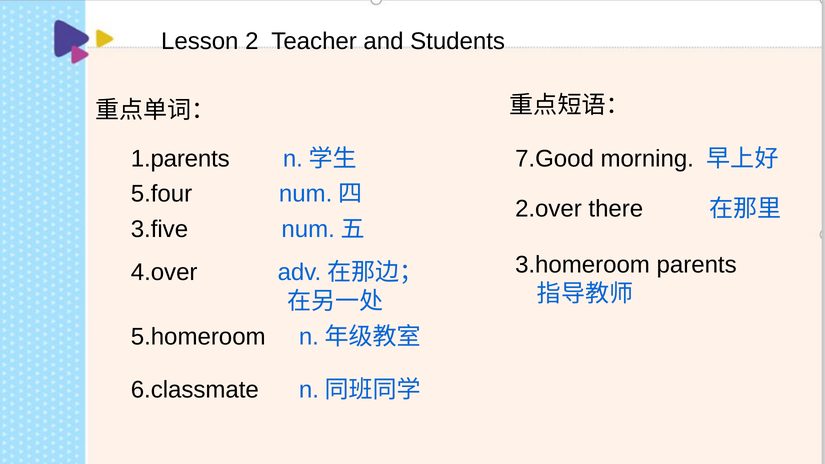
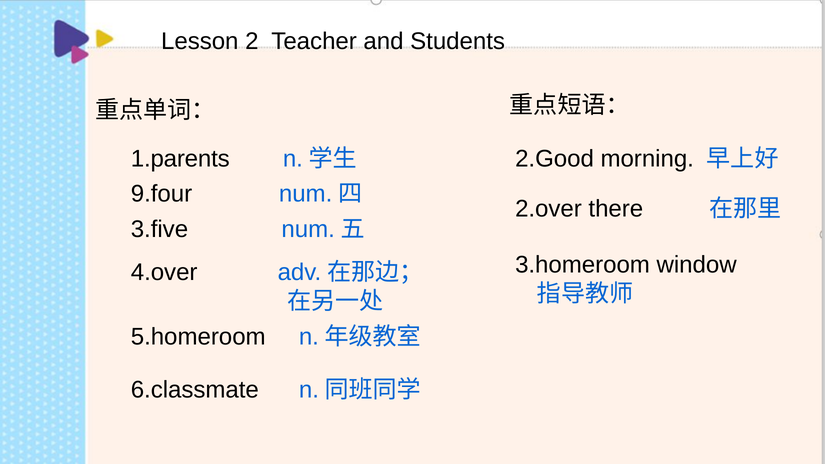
7.Good: 7.Good -> 2.Good
5.four: 5.four -> 9.four
parents: parents -> window
